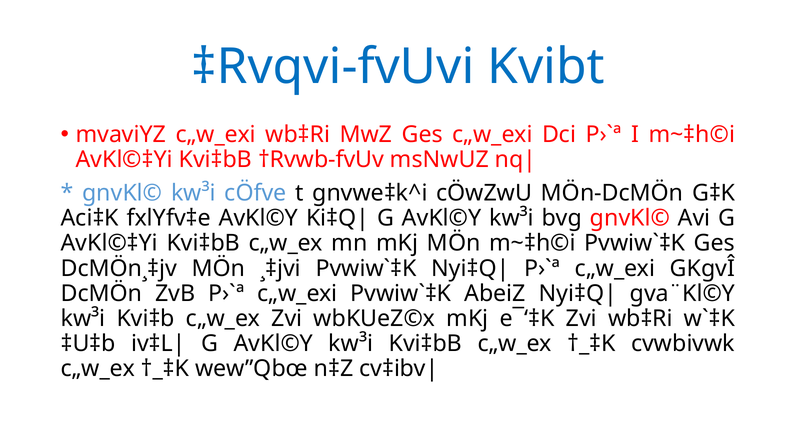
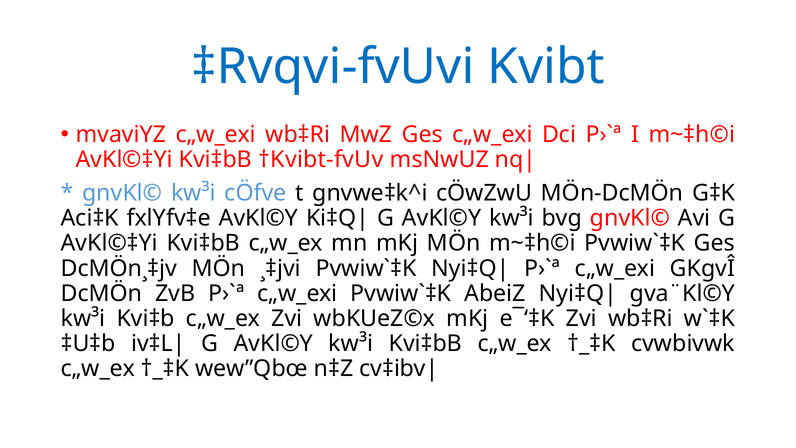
†Rvwb-fvUv: †Rvwb-fvUv -> †Kvibt-fvUv
